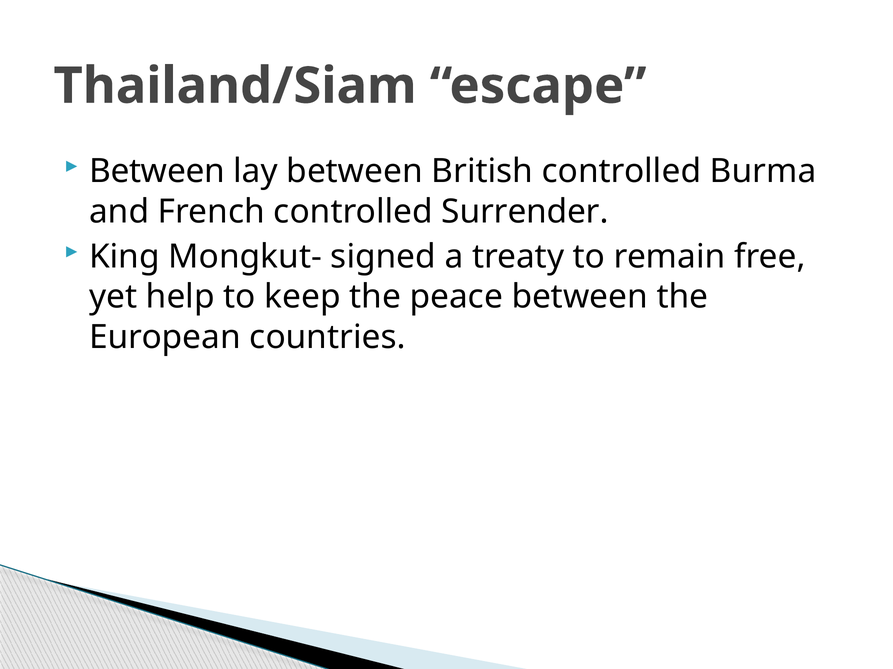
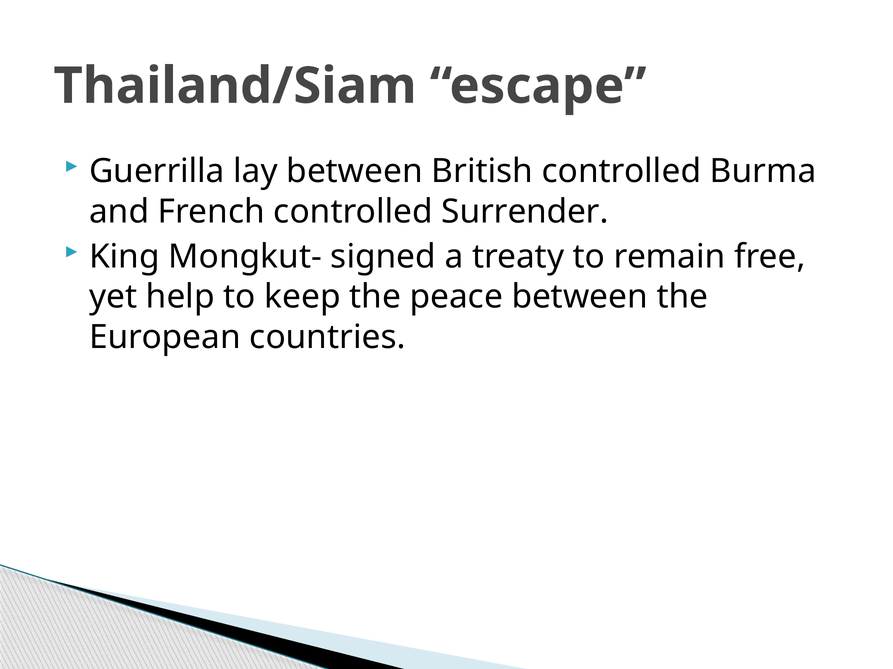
Between at (157, 172): Between -> Guerrilla
